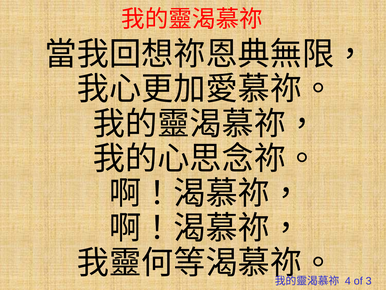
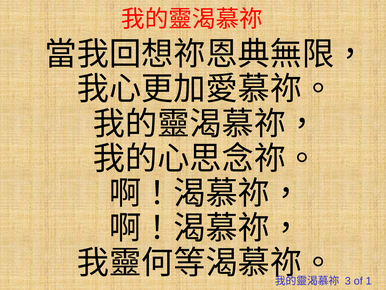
4: 4 -> 3
3: 3 -> 1
